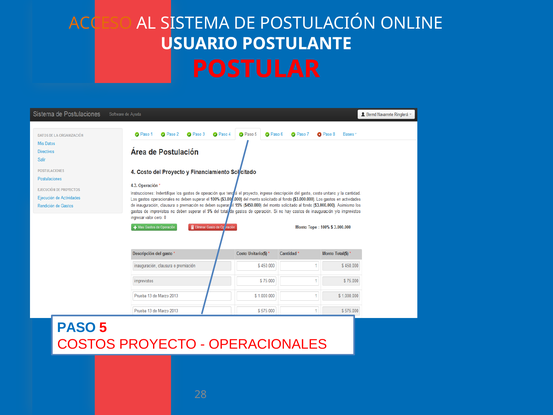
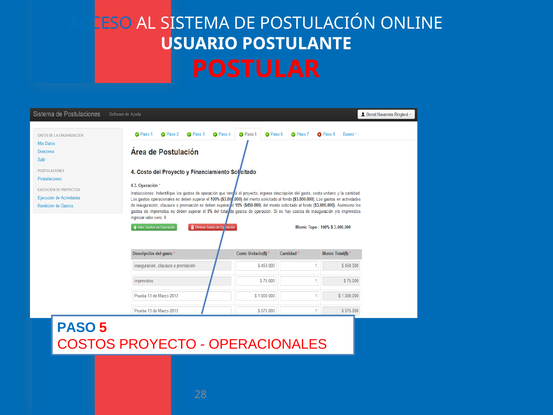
ACCESO colour: orange -> blue
